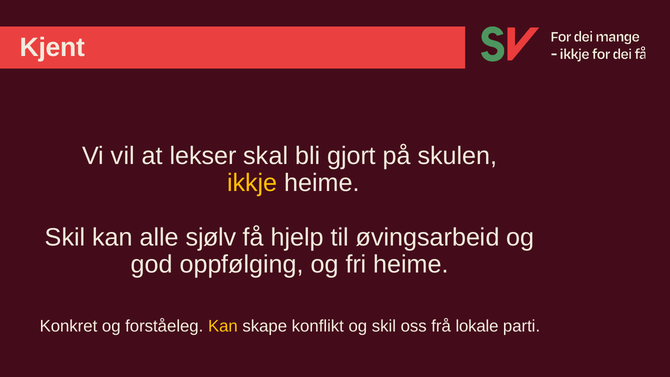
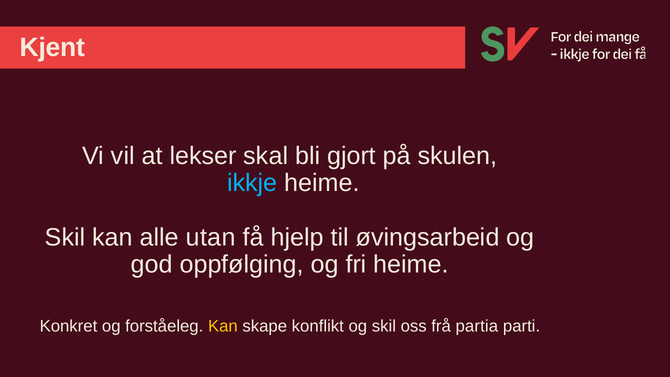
ikkje colour: yellow -> light blue
sjølv: sjølv -> utan
lokale: lokale -> partia
